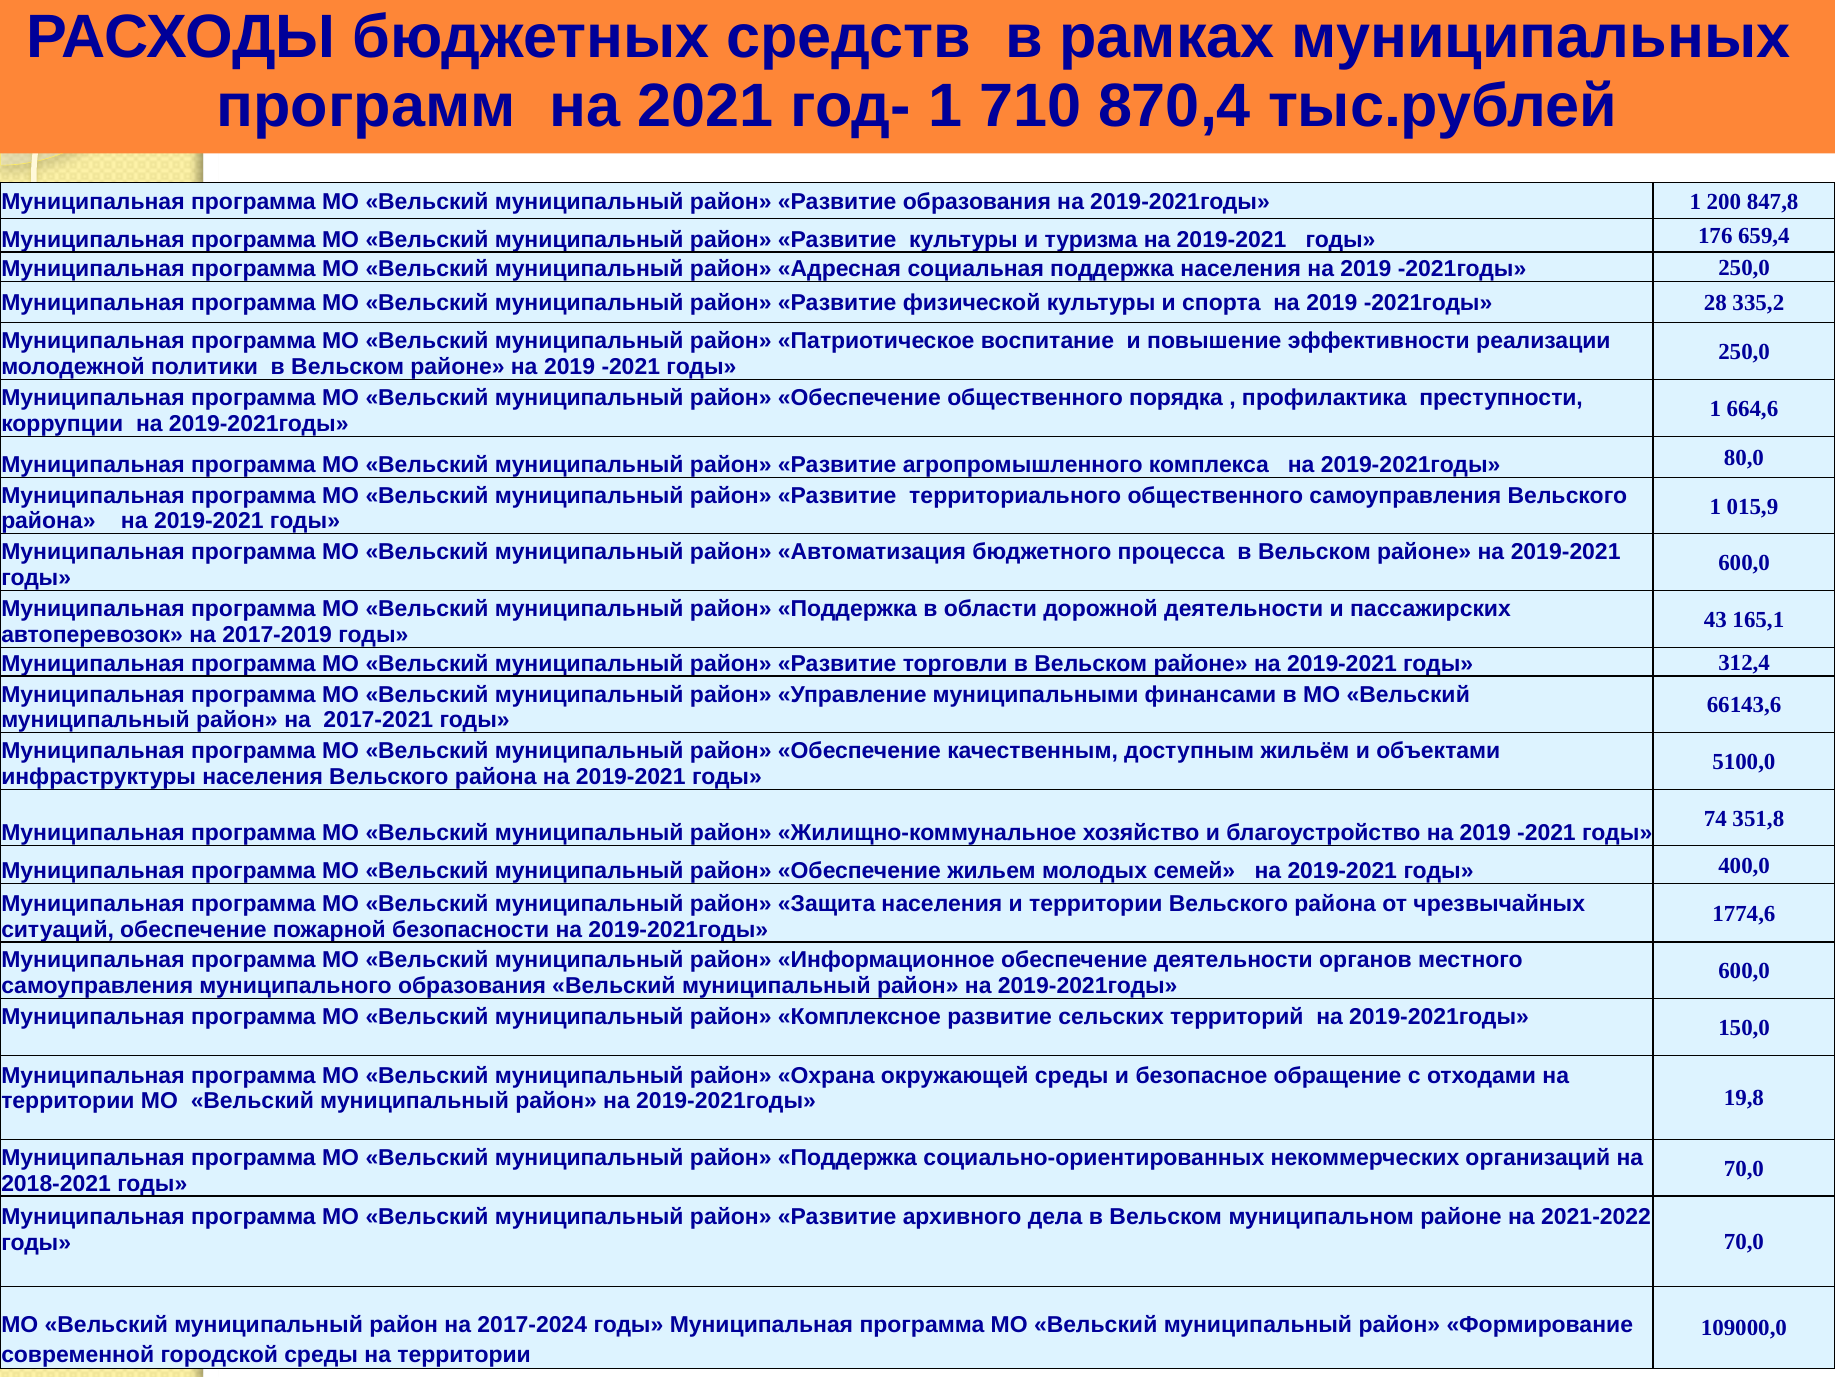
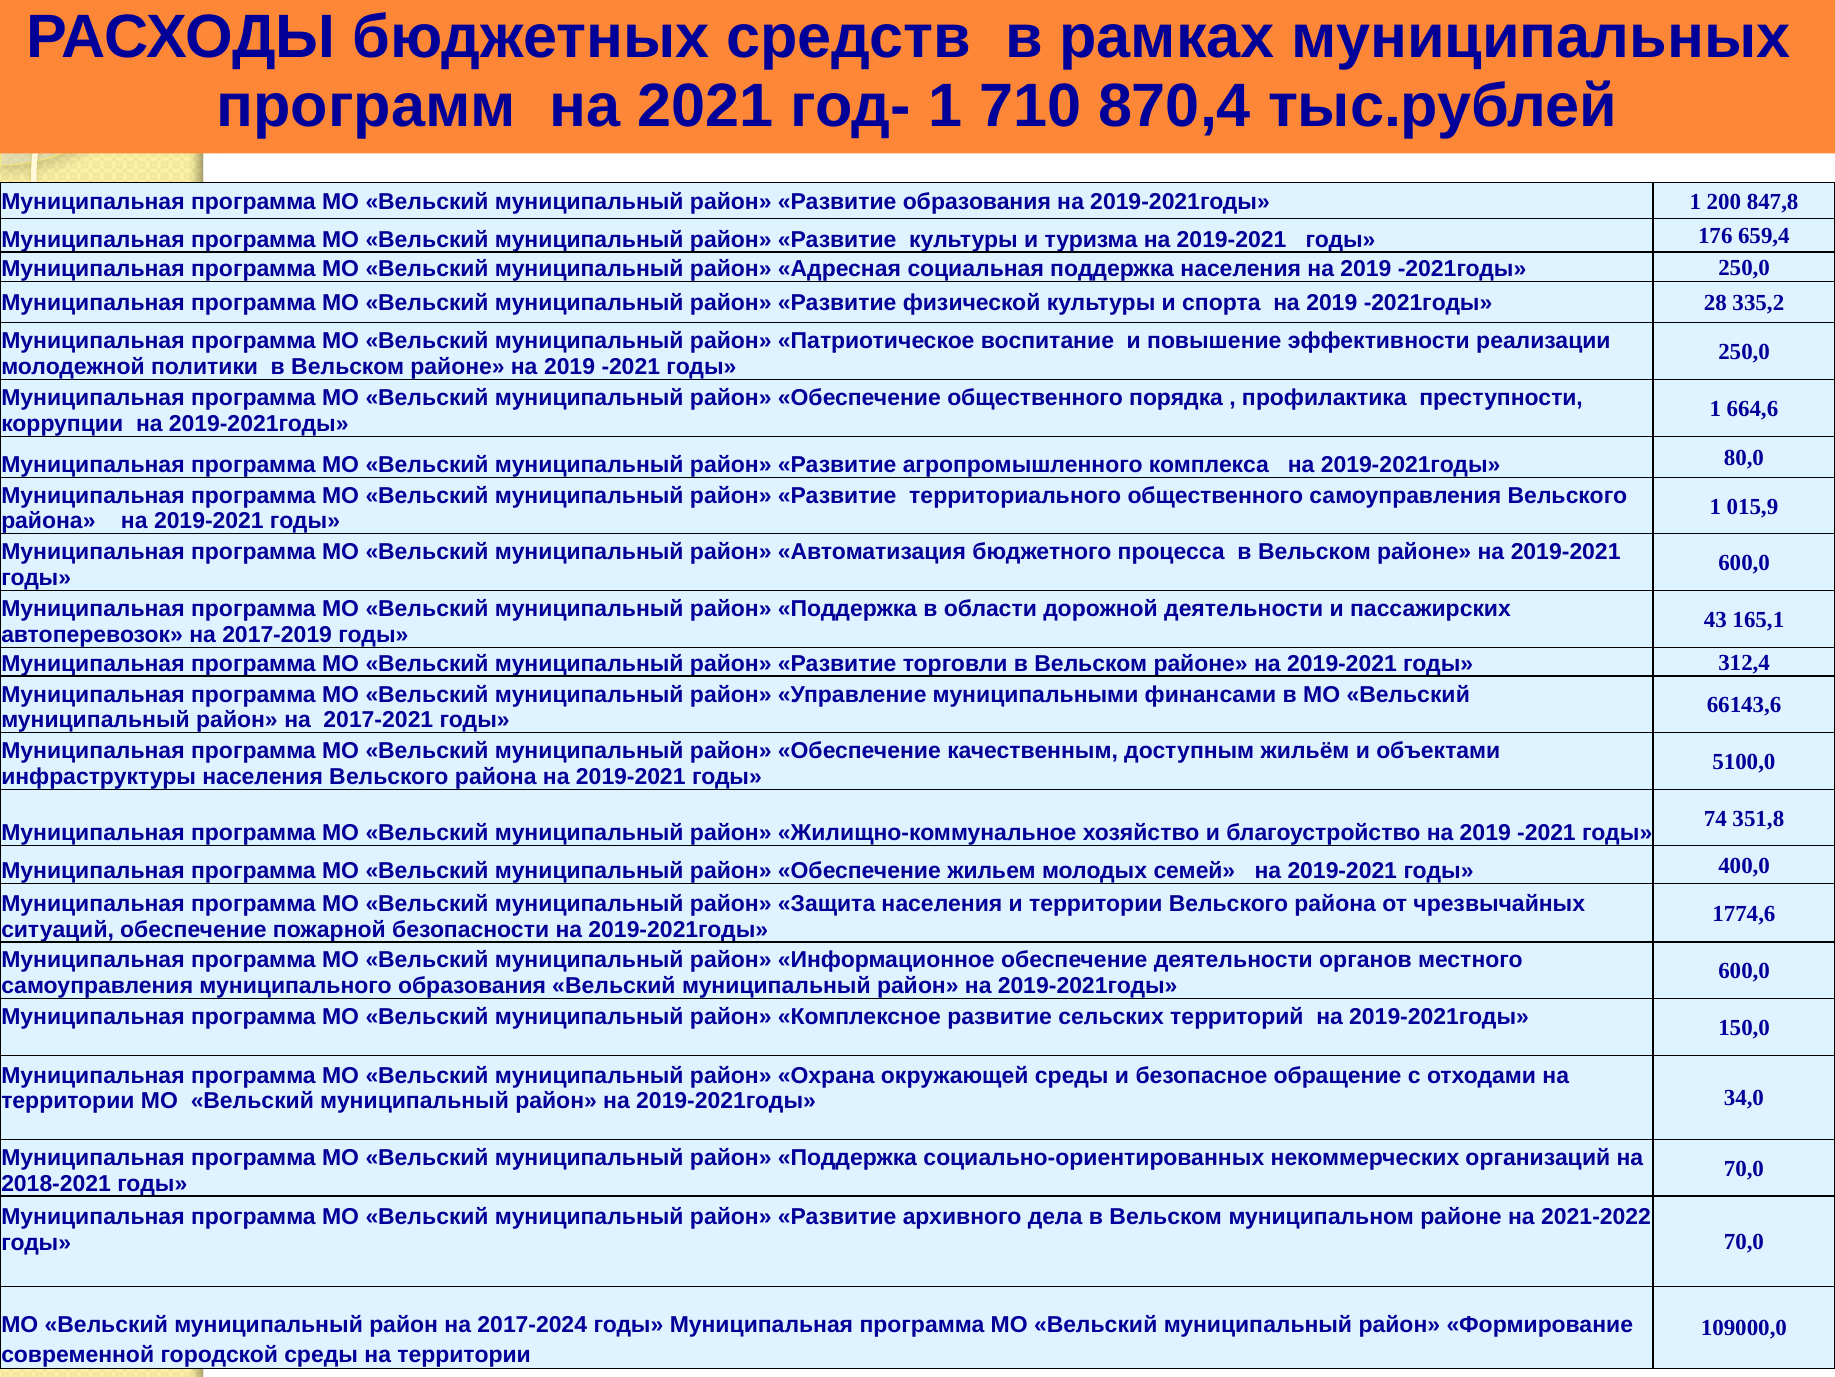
19,8: 19,8 -> 34,0
